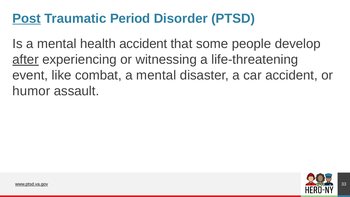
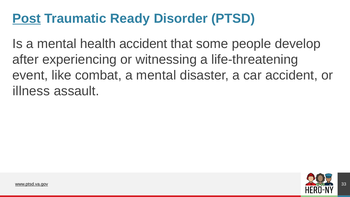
Period: Period -> Ready
after underline: present -> none
humor: humor -> illness
